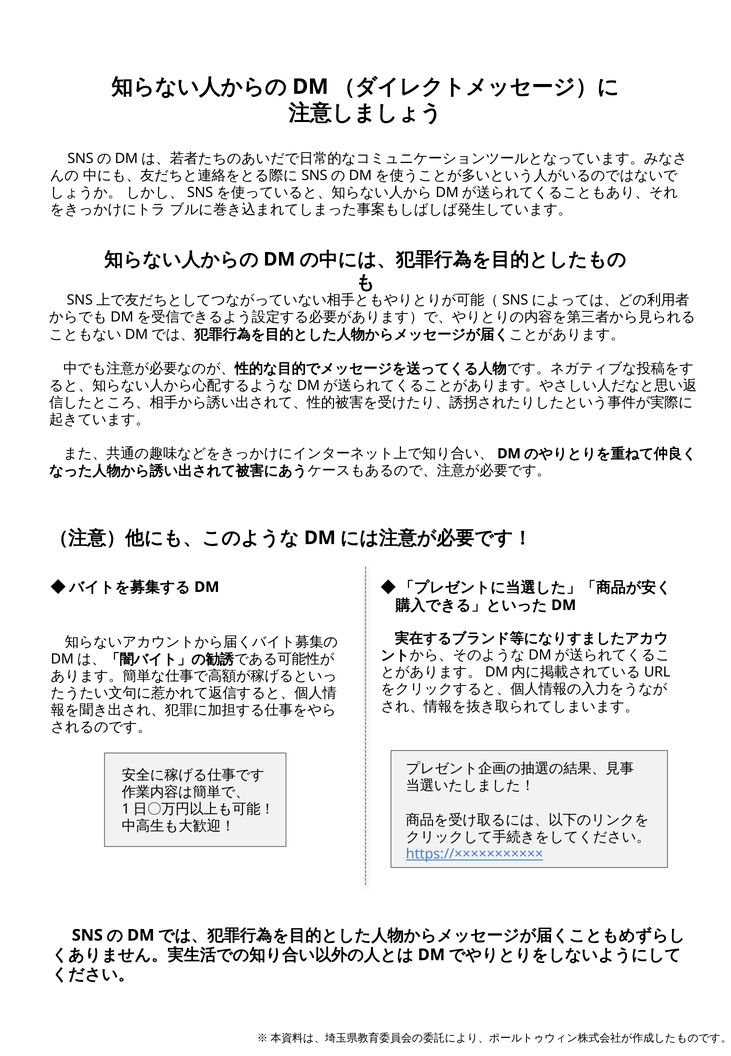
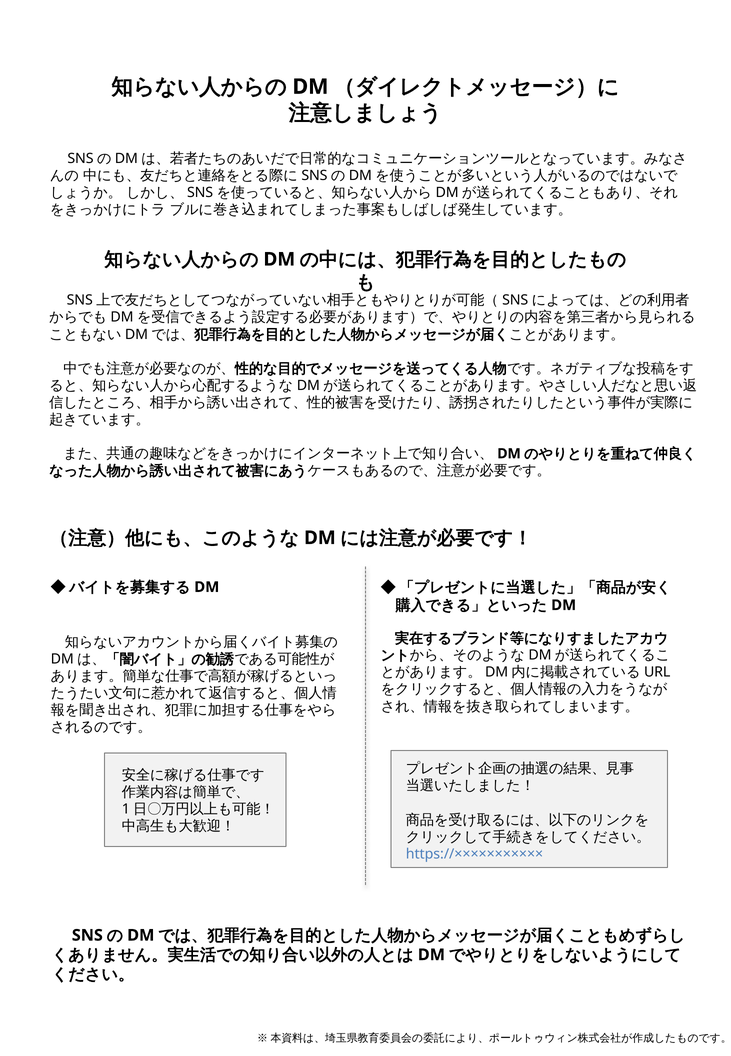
https://××××××××××× underline: present -> none
